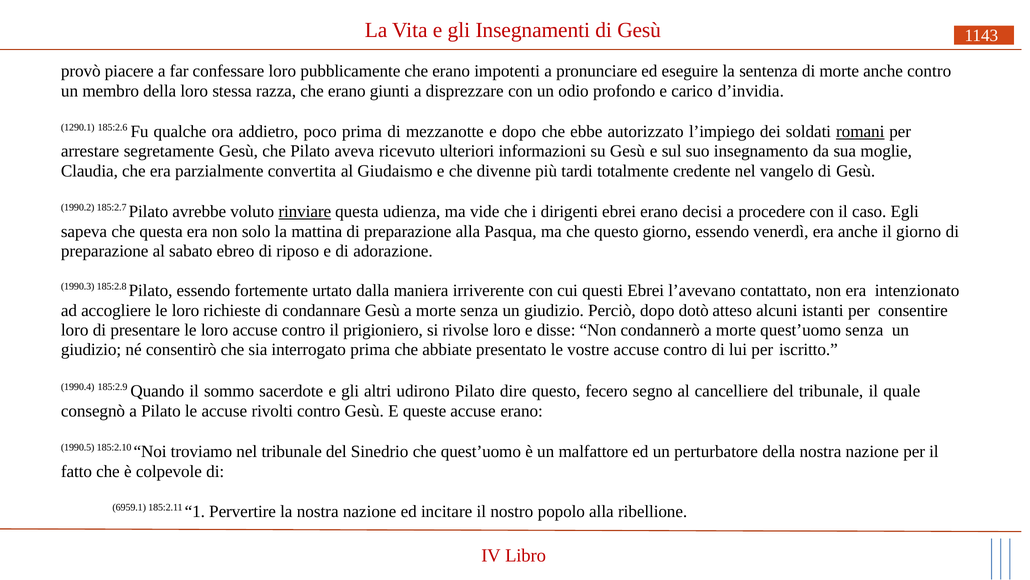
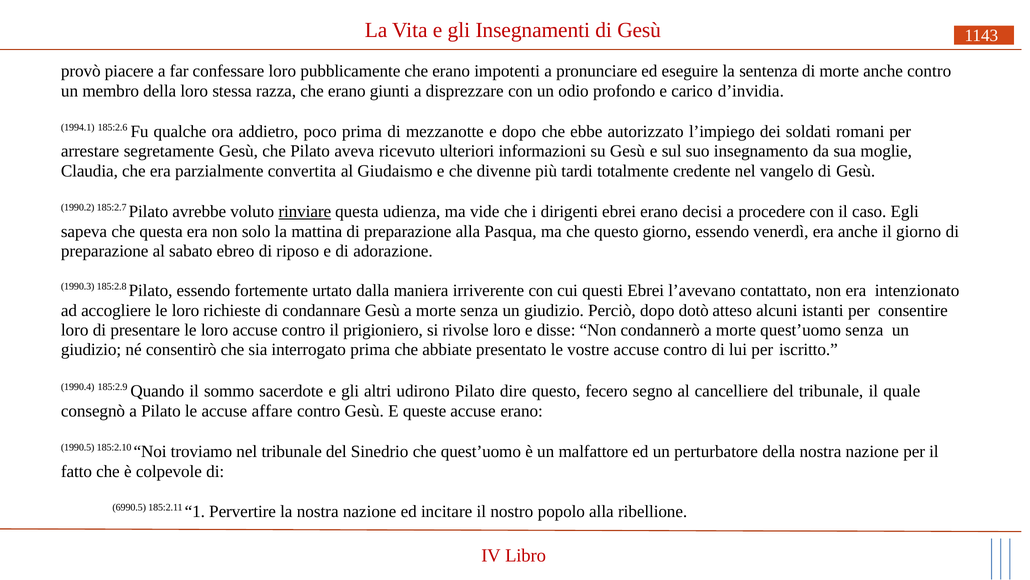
1290.1: 1290.1 -> 1994.1
romani underline: present -> none
rivolti: rivolti -> affare
6959.1: 6959.1 -> 6990.5
